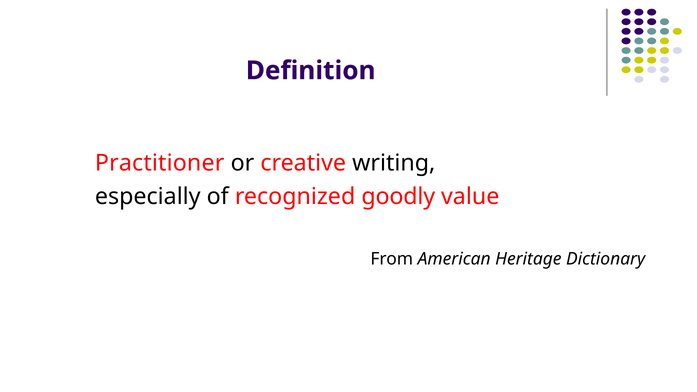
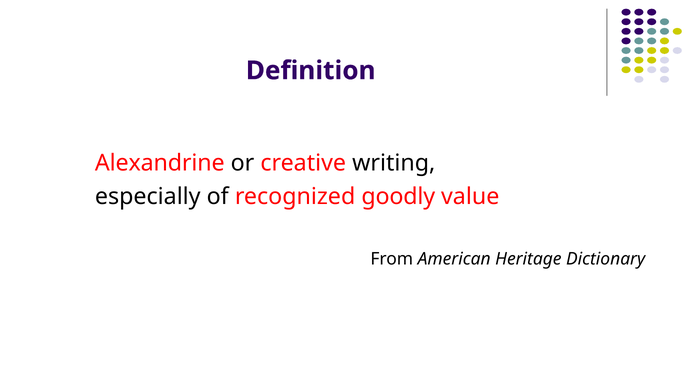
Practitioner: Practitioner -> Alexandrine
